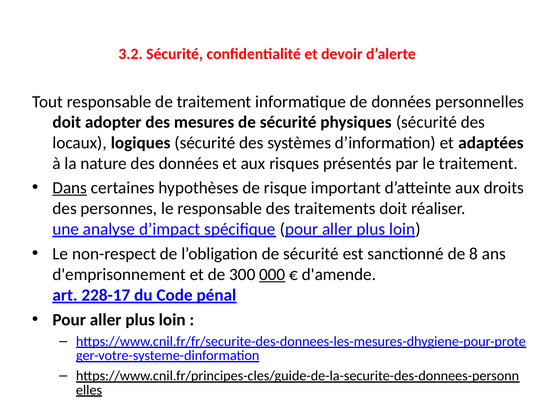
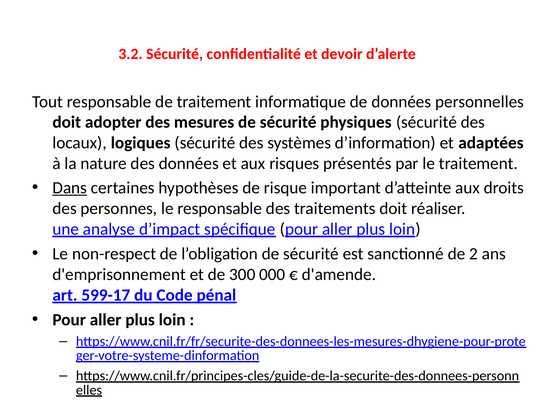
8: 8 -> 2
000 underline: present -> none
228-17: 228-17 -> 599-17
